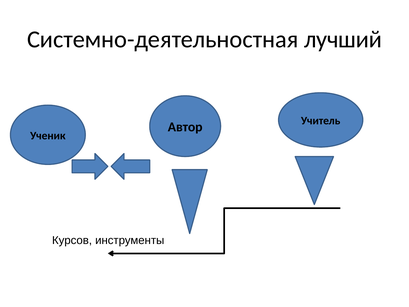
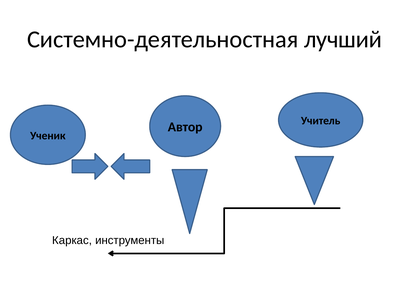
Курсов: Курсов -> Каркас
